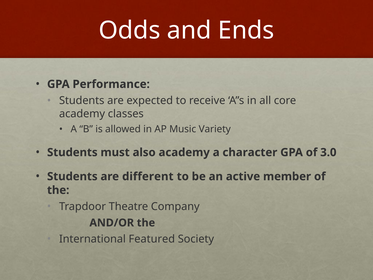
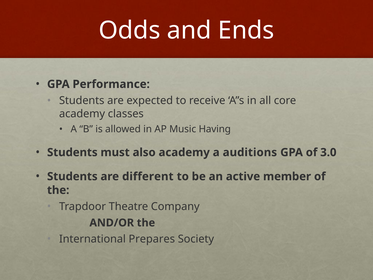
Variety: Variety -> Having
character: character -> auditions
Featured: Featured -> Prepares
